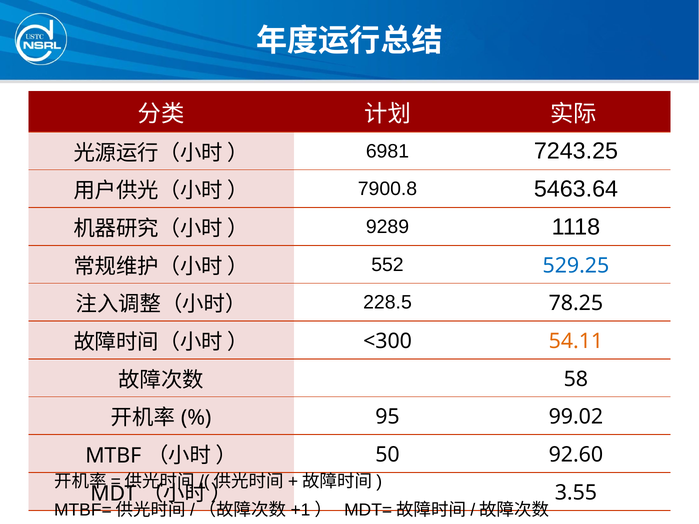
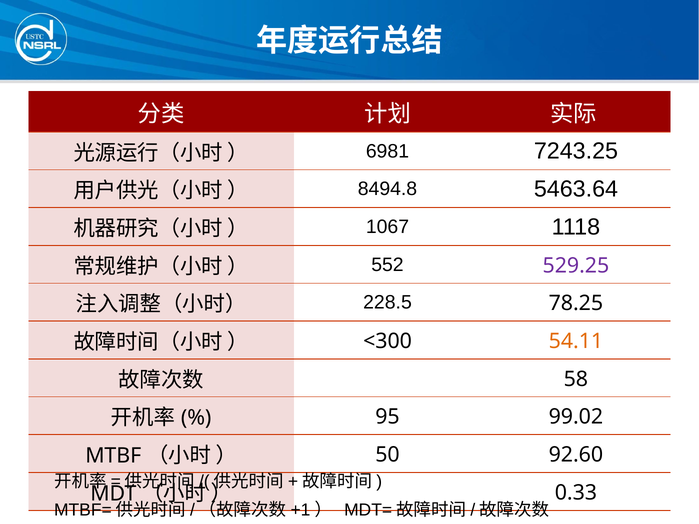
7900.8: 7900.8 -> 8494.8
9289: 9289 -> 1067
529.25 colour: blue -> purple
3.55: 3.55 -> 0.33
